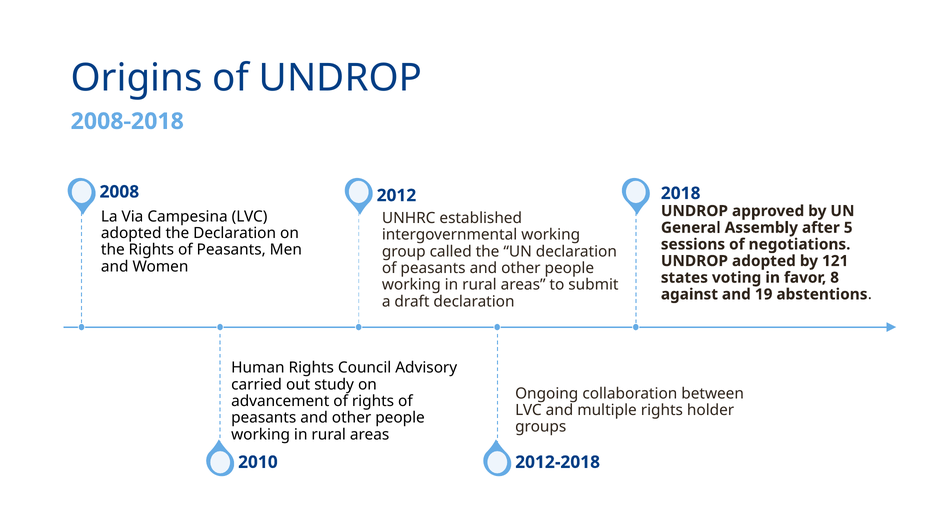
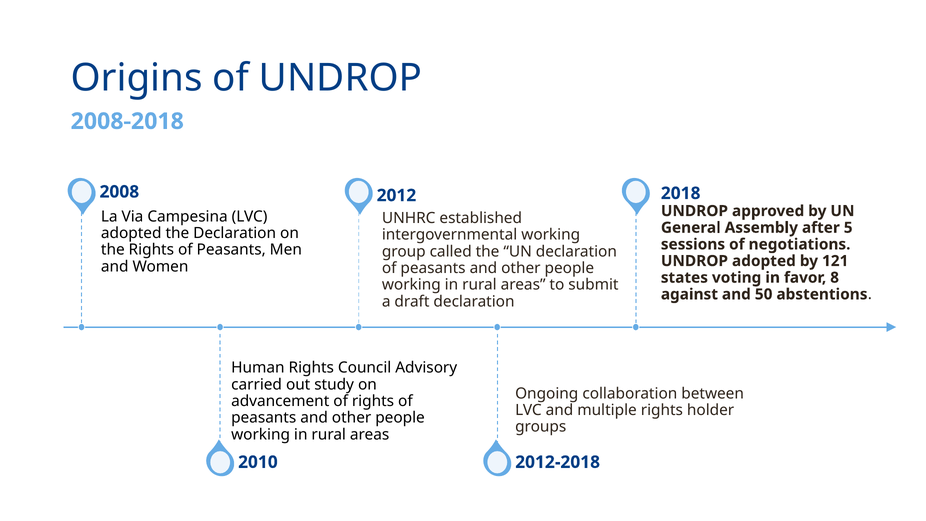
19: 19 -> 50
